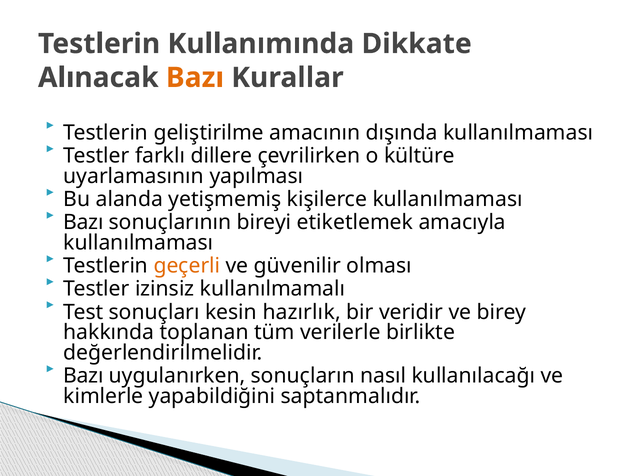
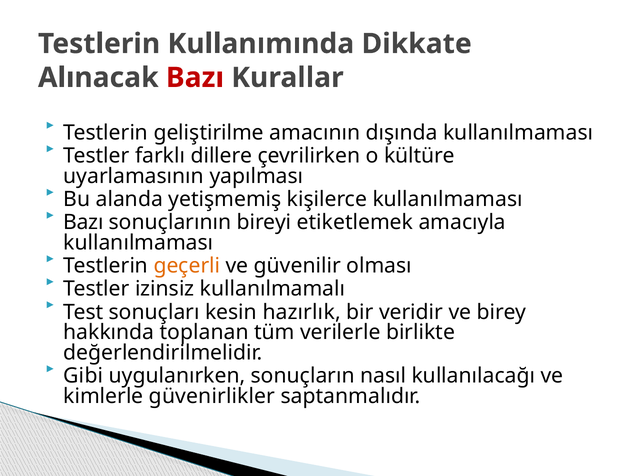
Bazı at (195, 78) colour: orange -> red
Bazı at (83, 376): Bazı -> Gibi
yapabildiğini: yapabildiğini -> güvenirlikler
